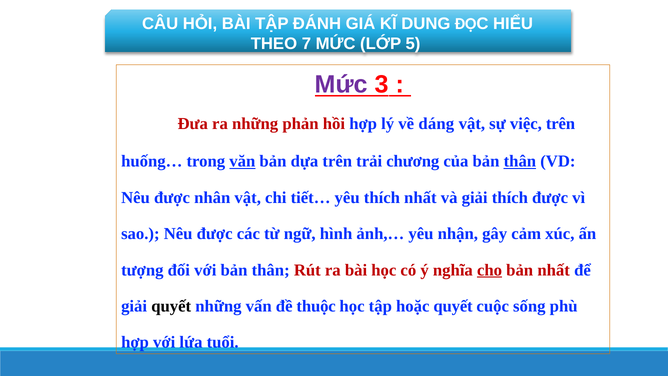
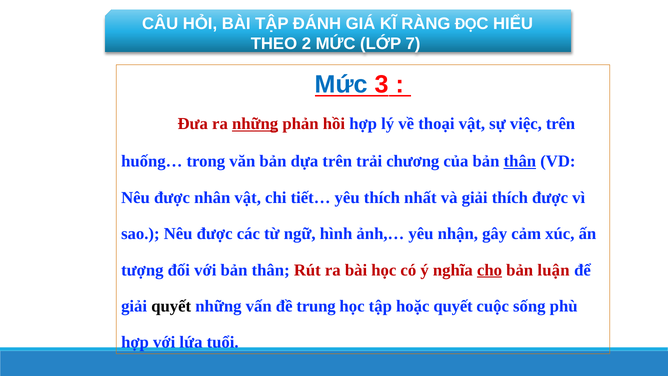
DUNG: DUNG -> RÀNG
7: 7 -> 2
5: 5 -> 7
Mức at (341, 85) colour: purple -> blue
những at (255, 123) underline: none -> present
dáng: dáng -> thoại
văn underline: present -> none
bản nhất: nhất -> luận
thuộc: thuộc -> trung
